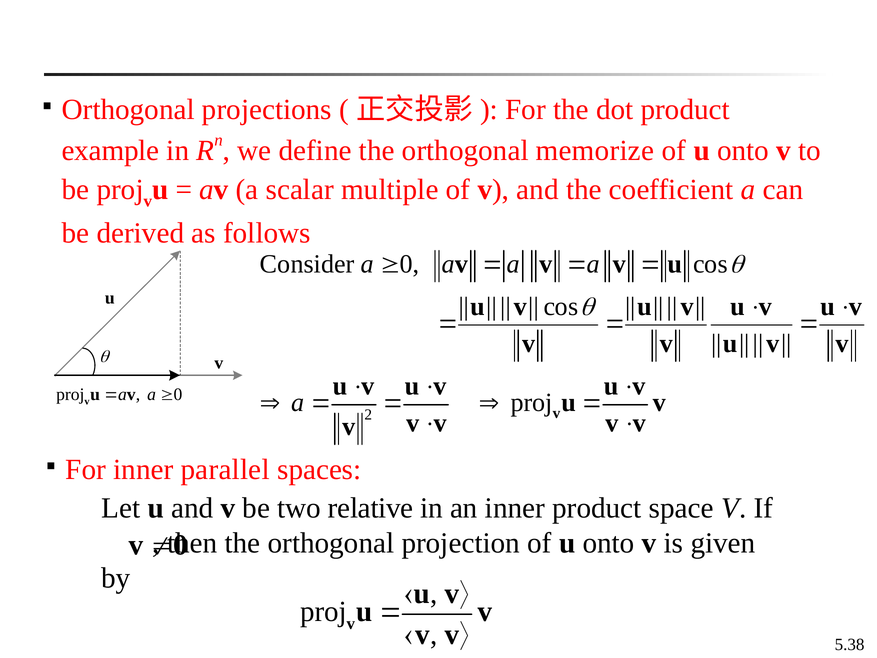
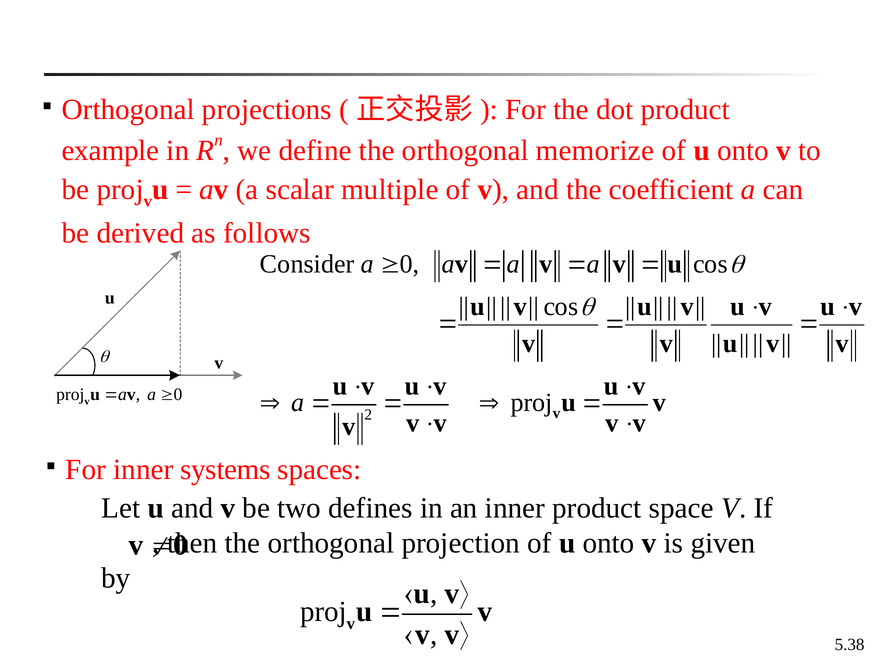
parallel: parallel -> systems
relative: relative -> defines
